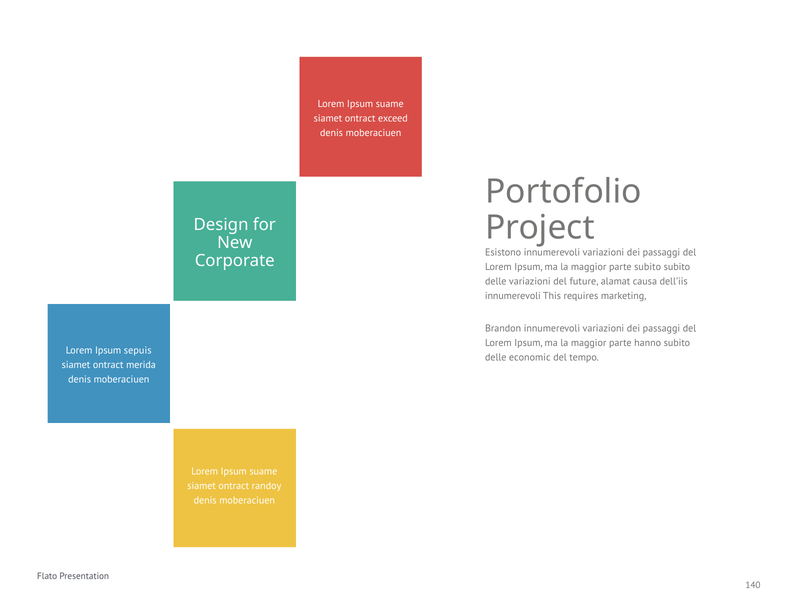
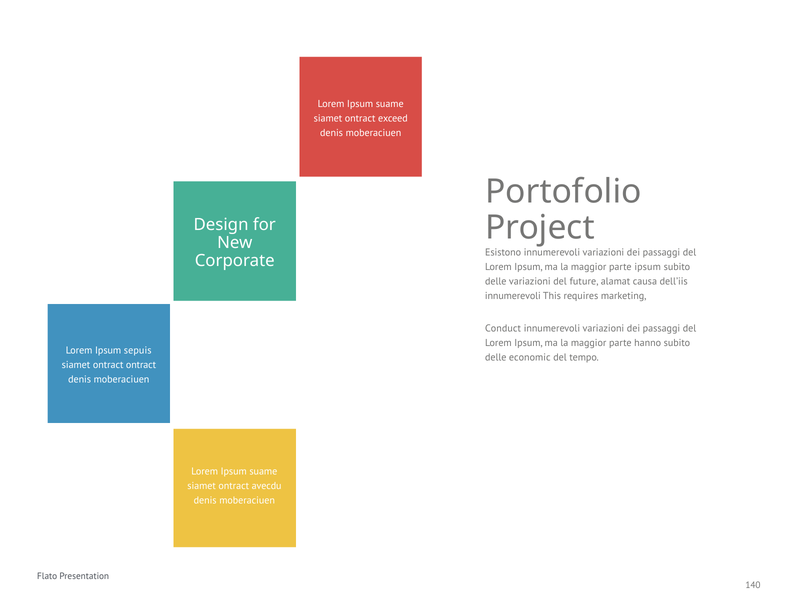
parte subito: subito -> ipsum
Brandon: Brandon -> Conduct
ontract merida: merida -> ontract
randoy: randoy -> avecdu
